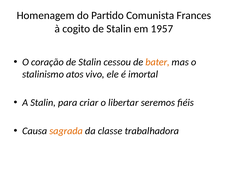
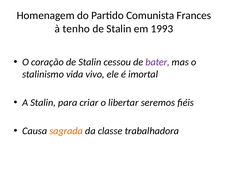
cogito: cogito -> tenho
1957: 1957 -> 1993
bater colour: orange -> purple
atos: atos -> vida
